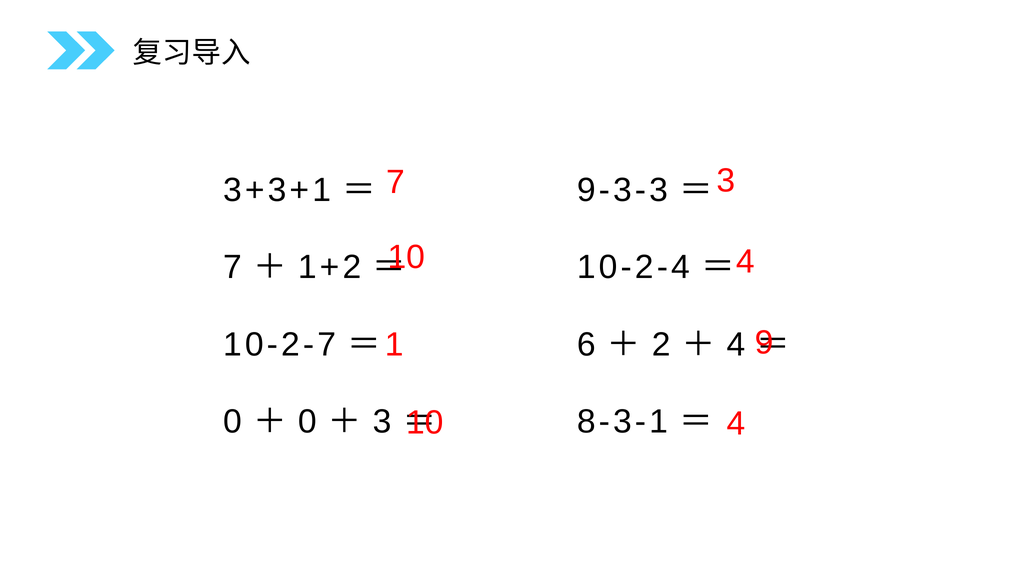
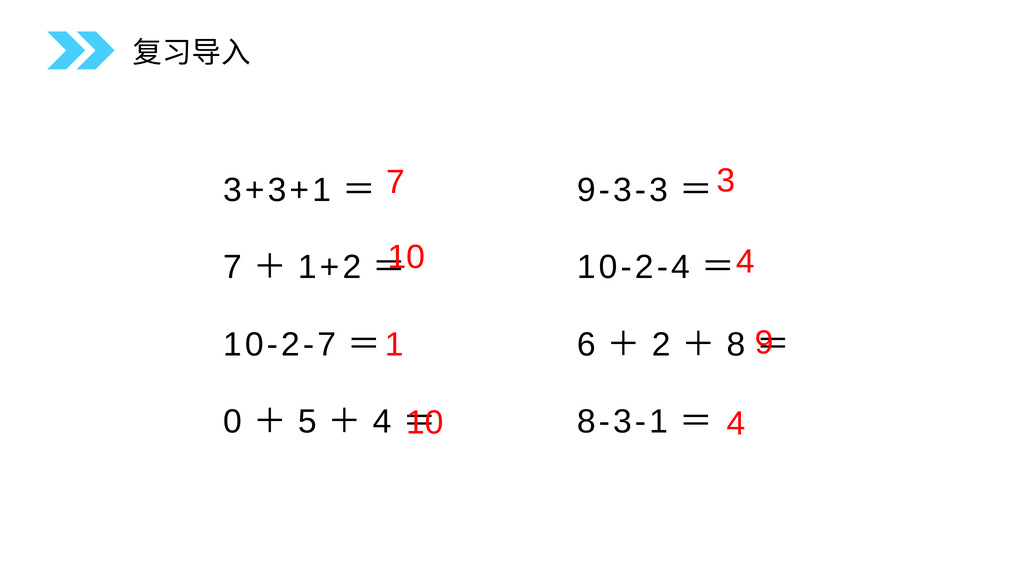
4 at (736, 345): 4 -> 8
0 at (307, 422): 0 -> 5
3 at (382, 422): 3 -> 4
